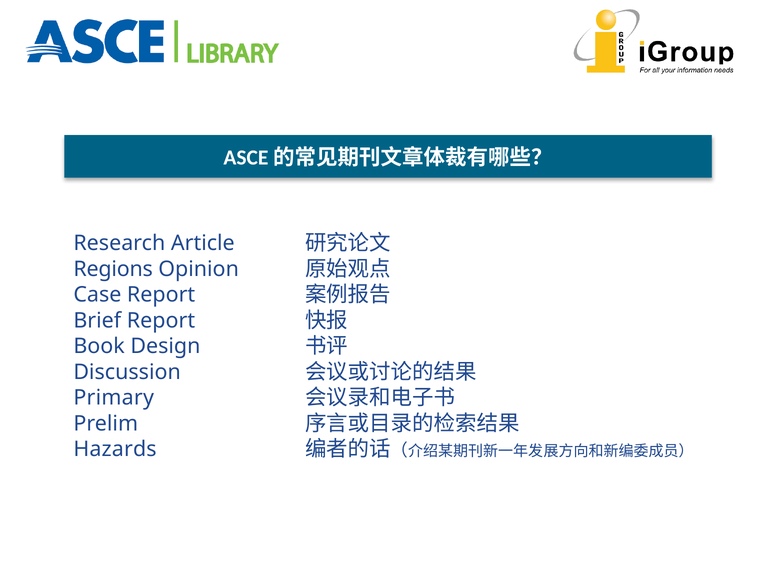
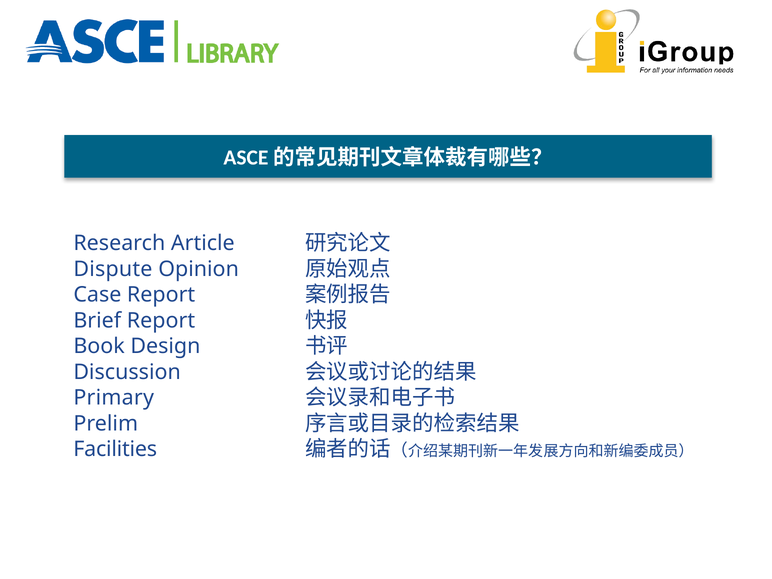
Regions: Regions -> Dispute
Hazards: Hazards -> Facilities
